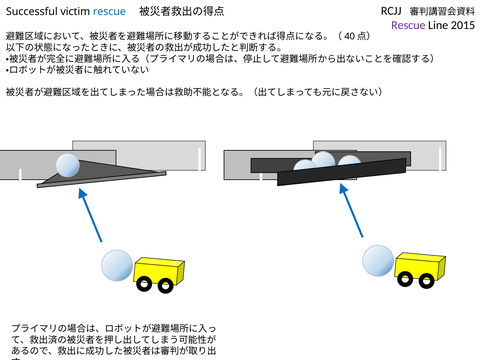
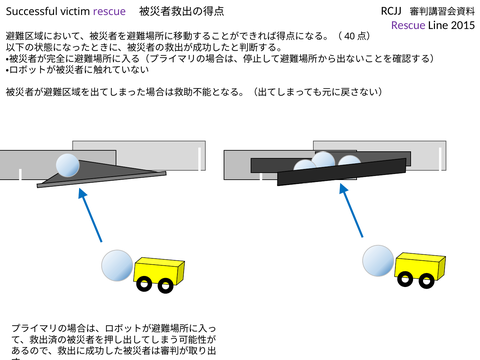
rescue at (109, 12) colour: blue -> purple
